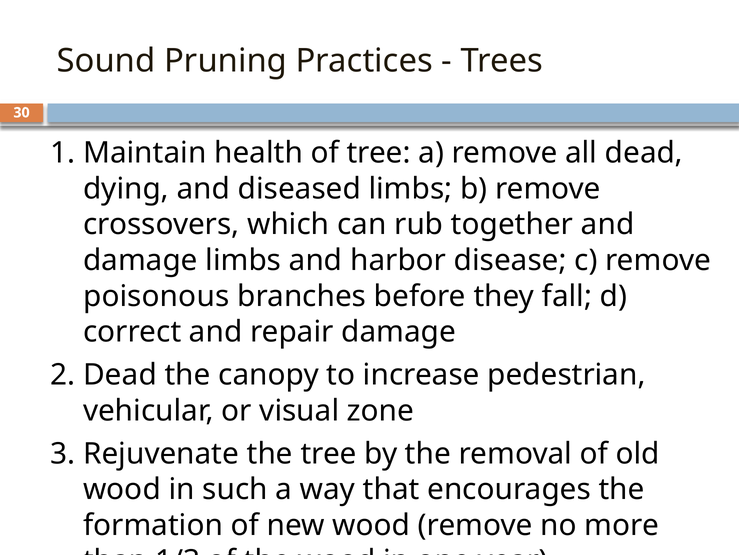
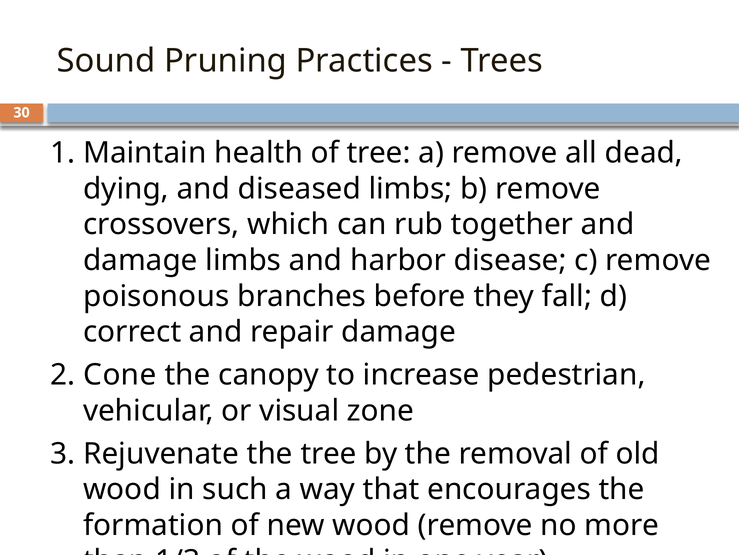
2 Dead: Dead -> Cone
